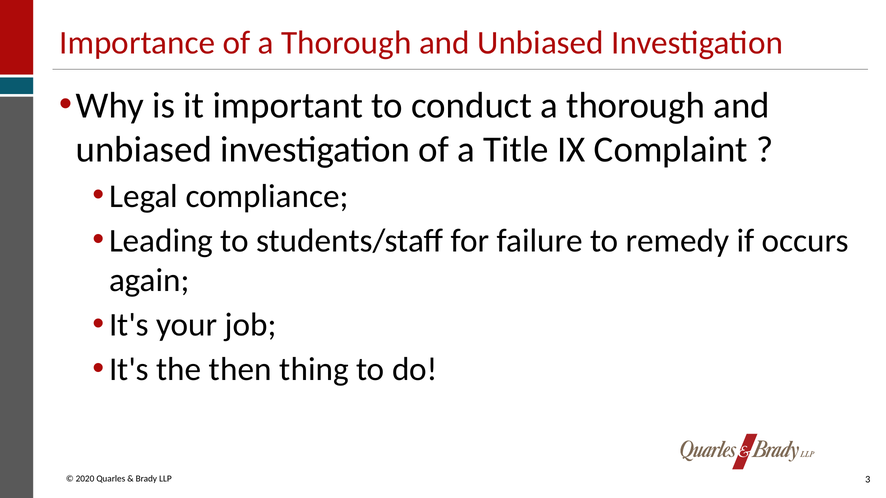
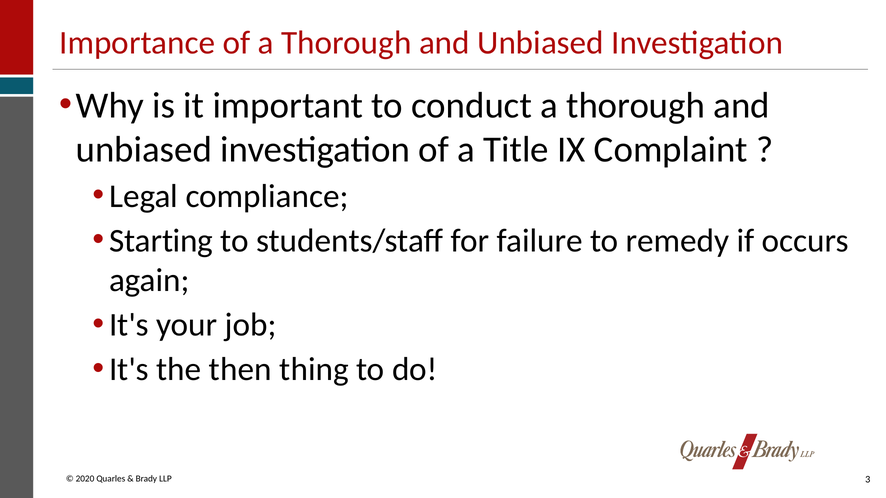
Leading: Leading -> Starting
